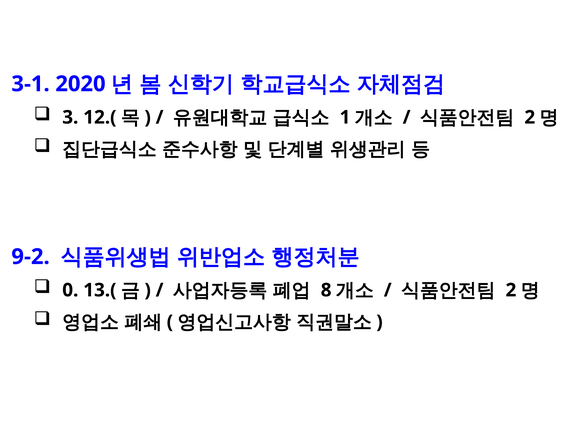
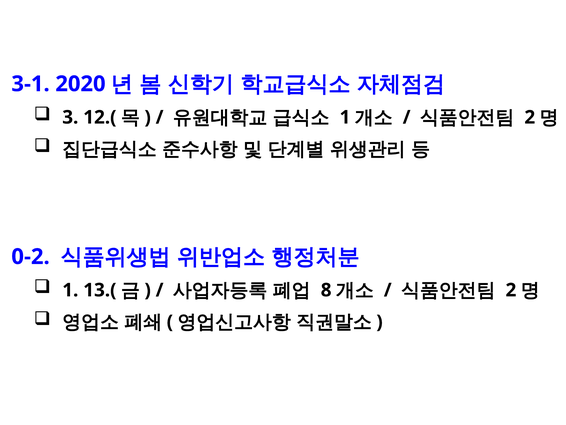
9-2: 9-2 -> 0-2
0 at (70, 290): 0 -> 1
